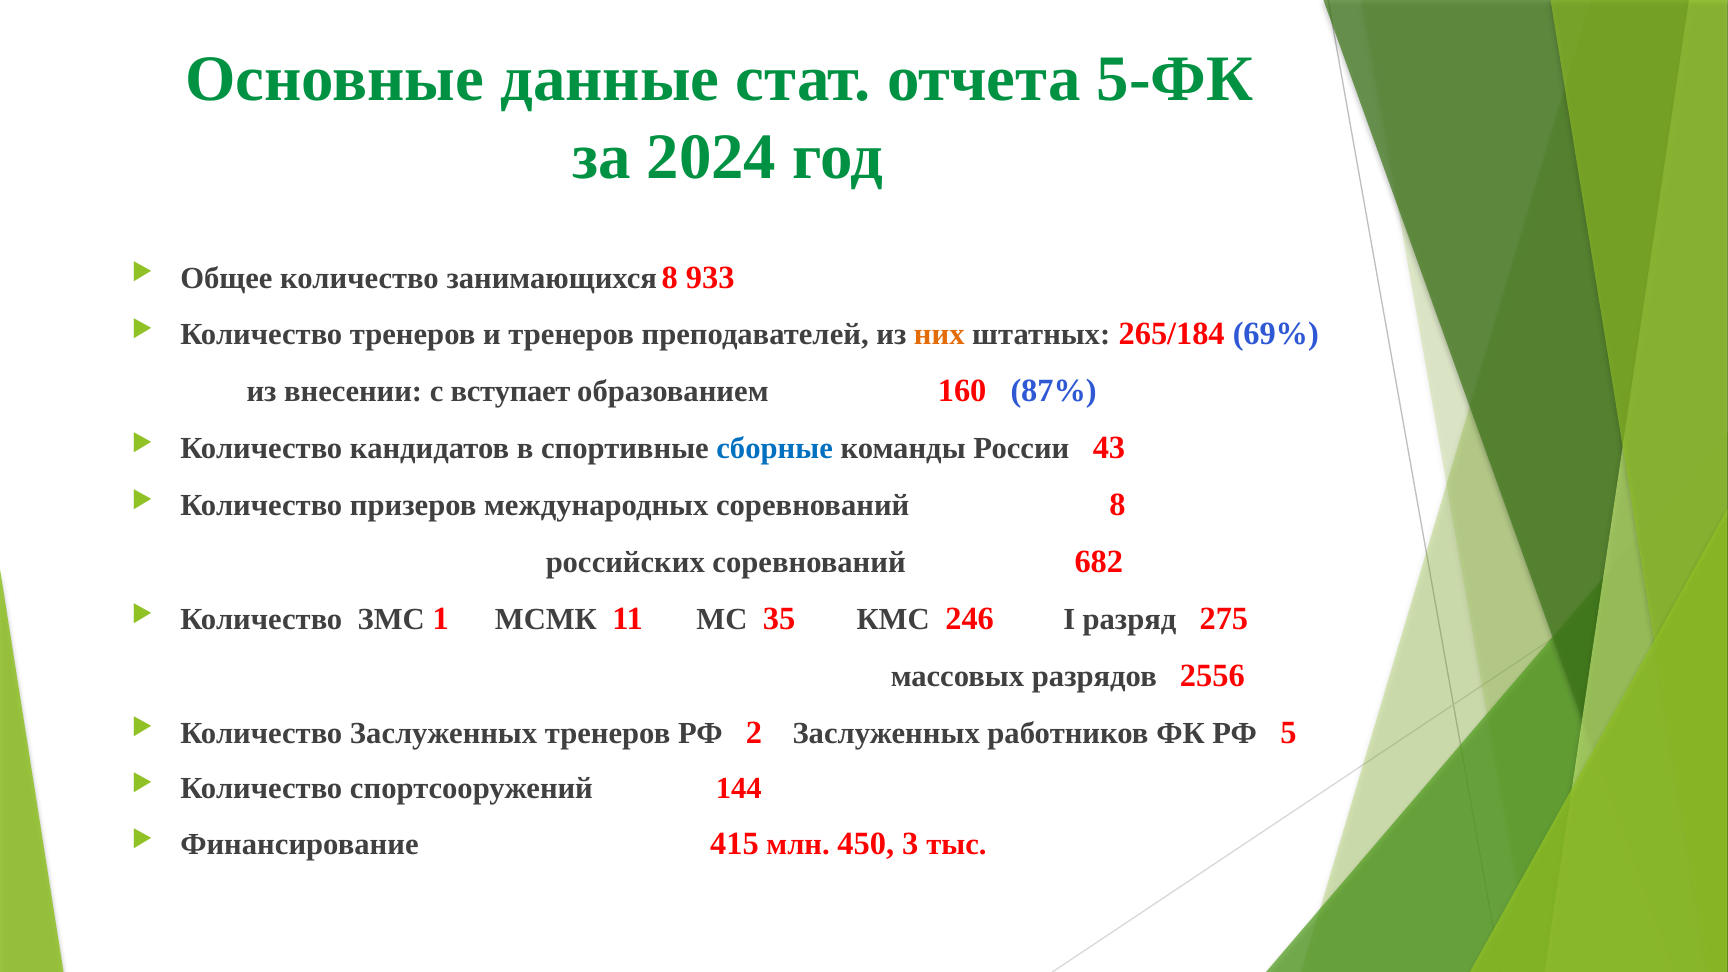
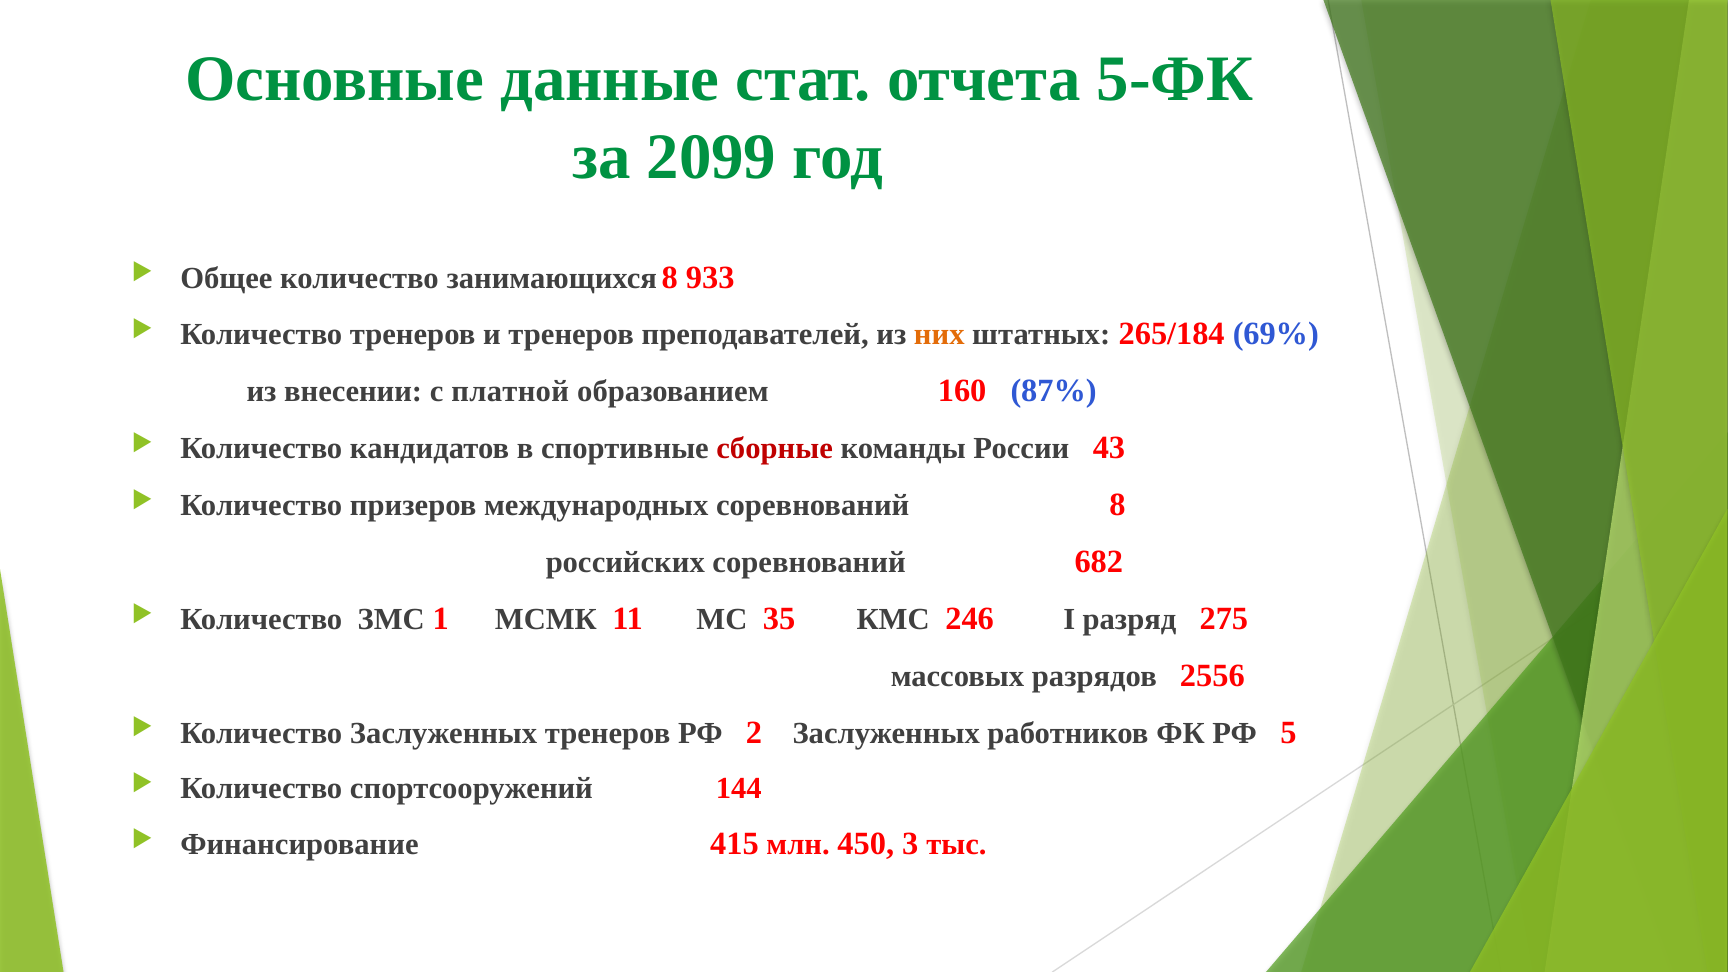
2024: 2024 -> 2099
вступает: вступает -> платной
сборные colour: blue -> red
